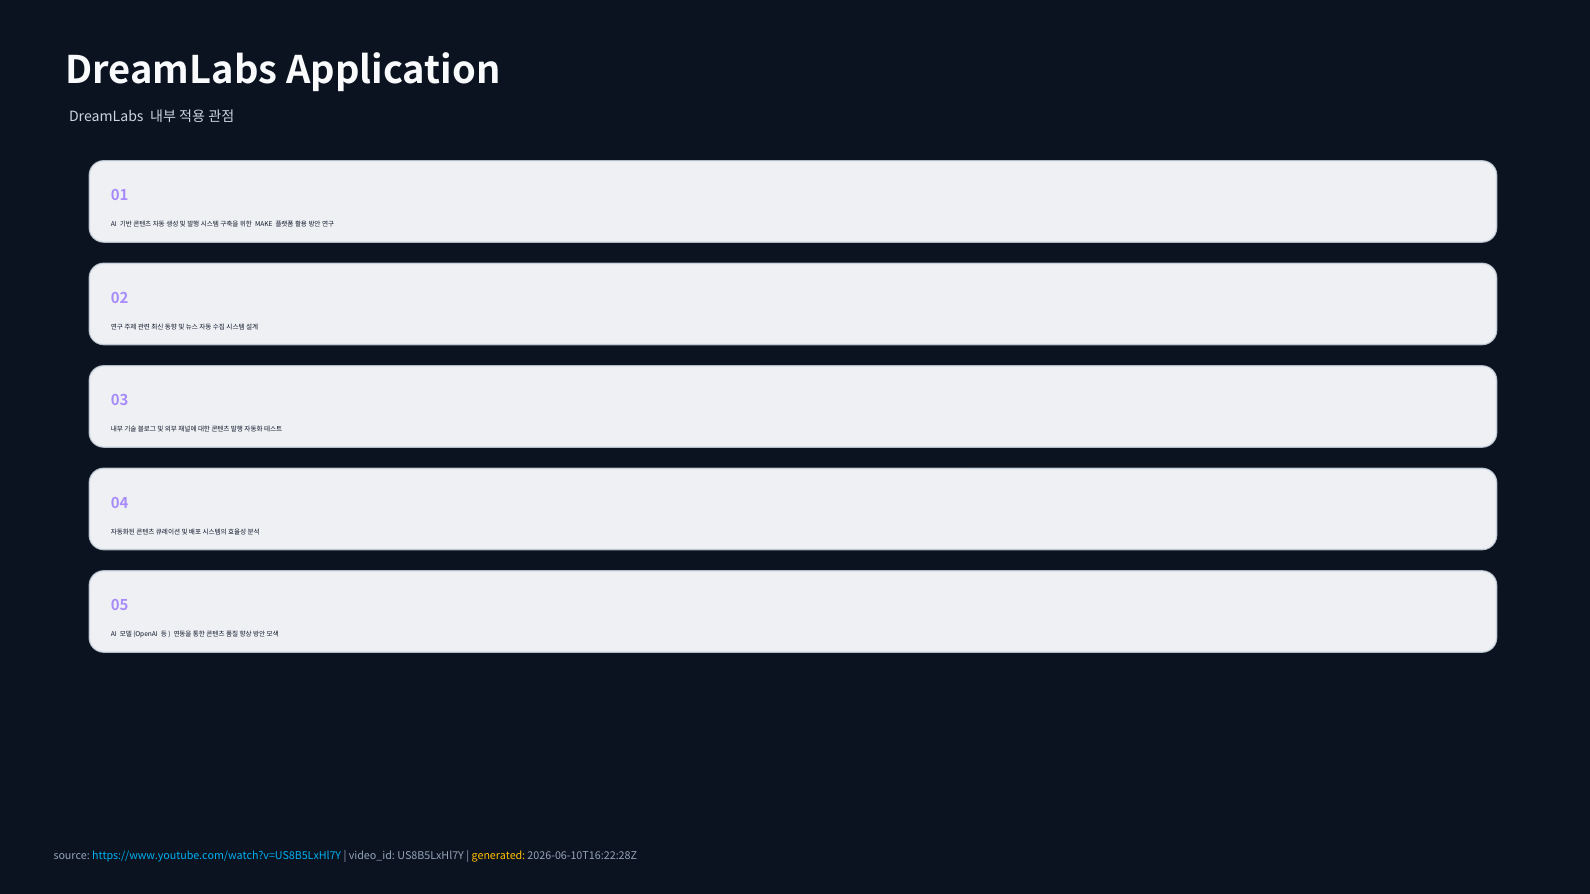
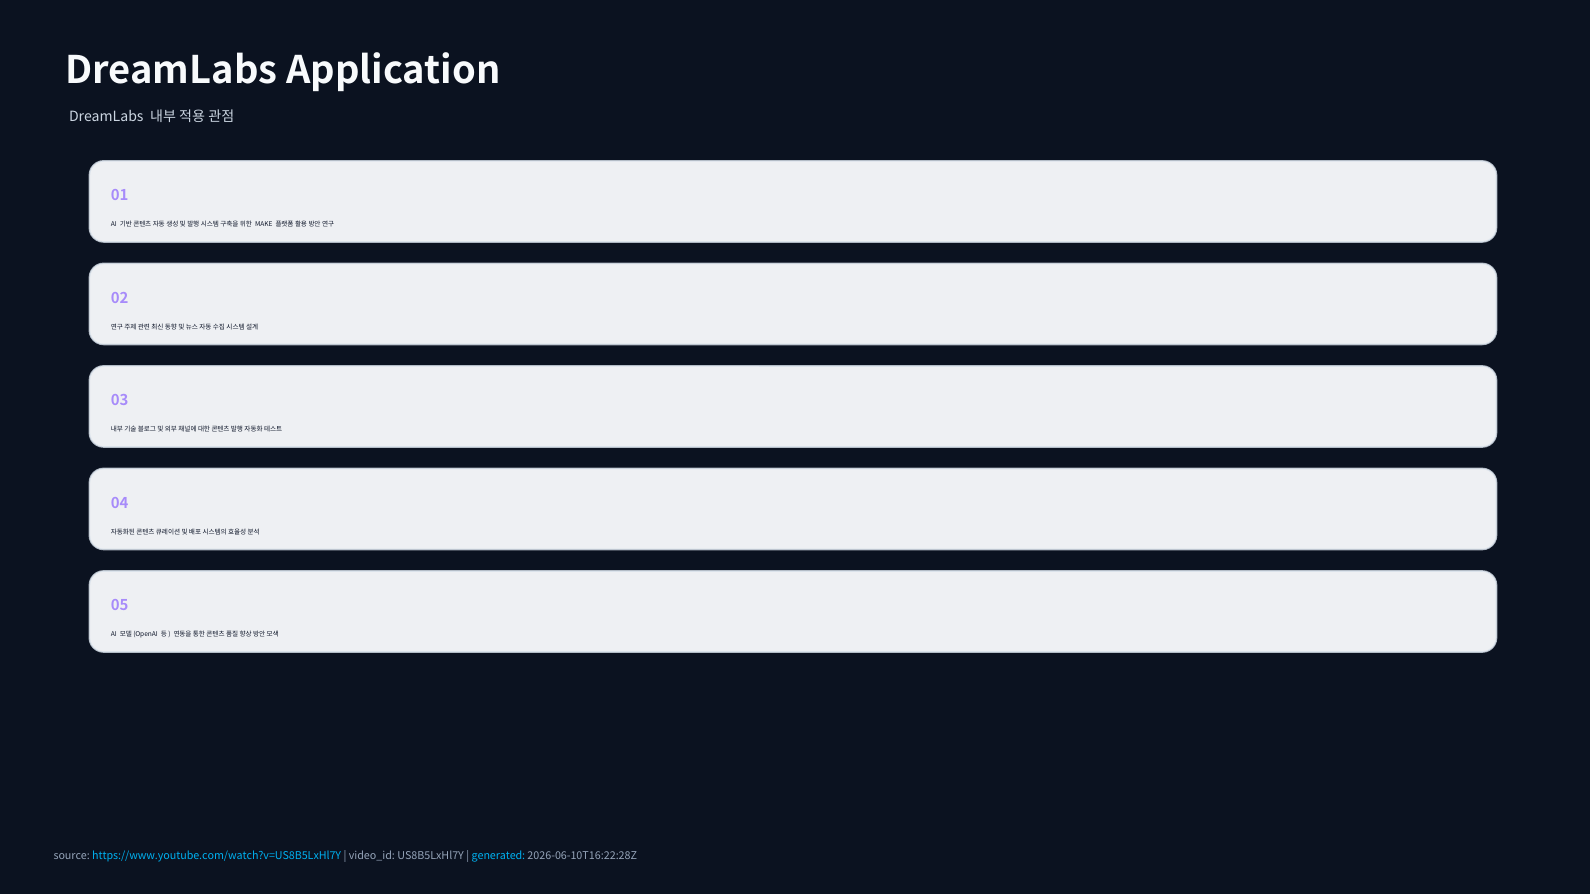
generated colour: yellow -> light blue
